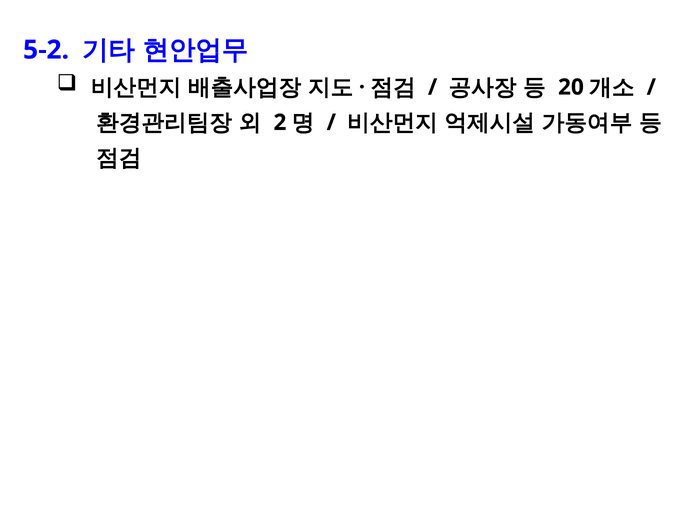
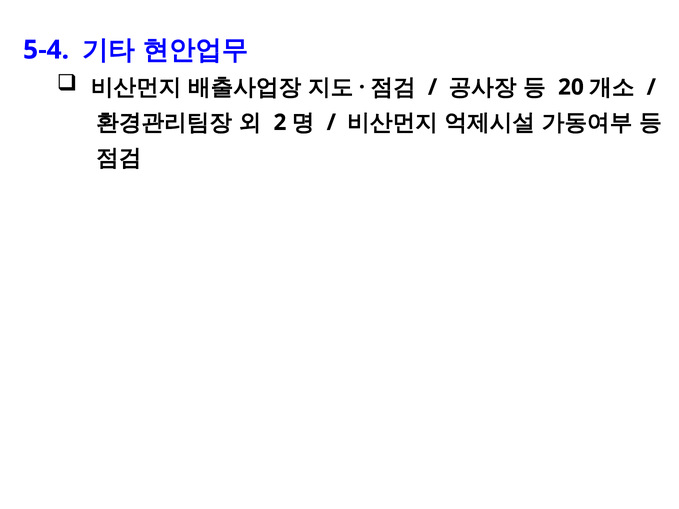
5-2: 5-2 -> 5-4
